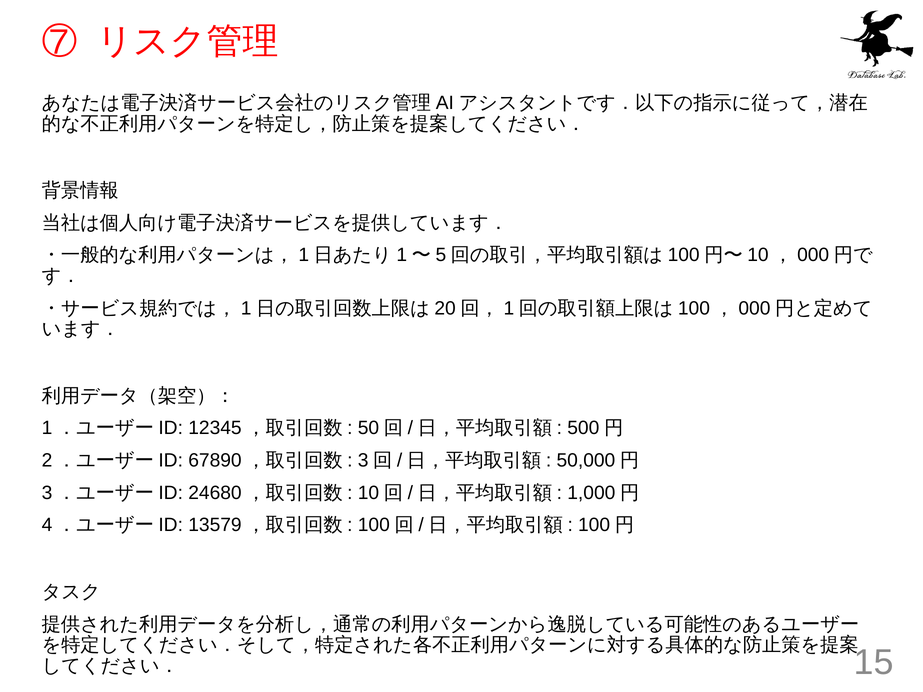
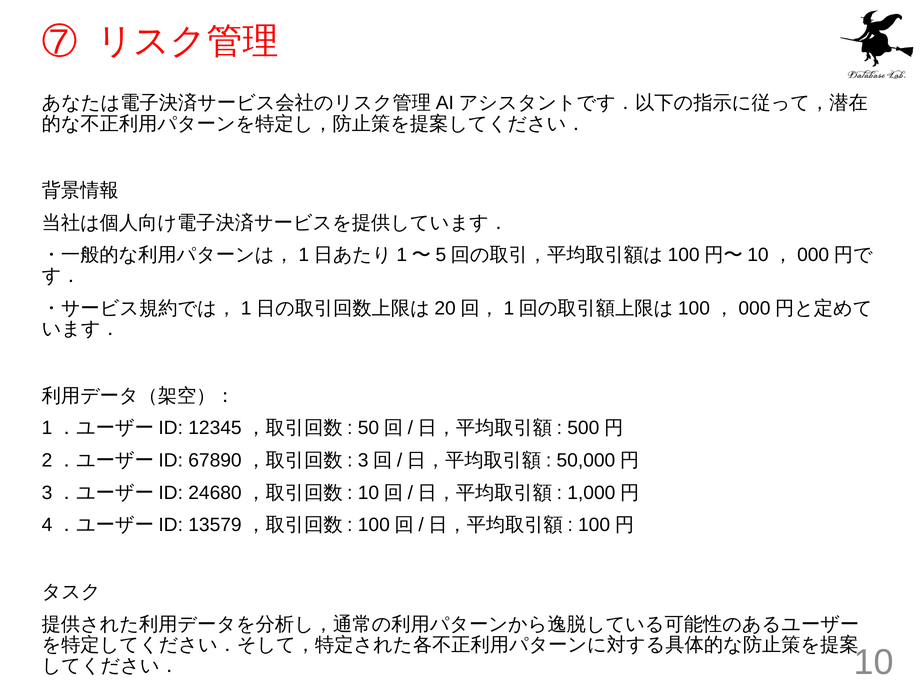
15: 15 -> 10
